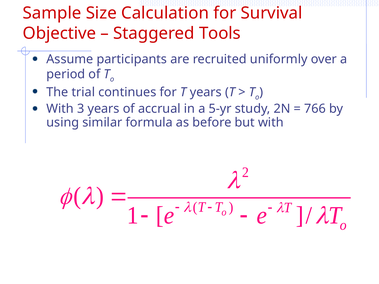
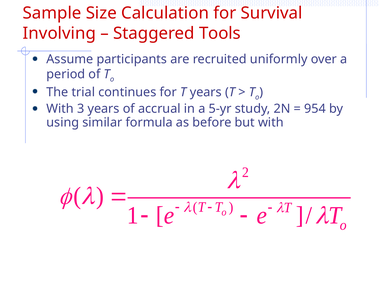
Objective: Objective -> Involving
766: 766 -> 954
